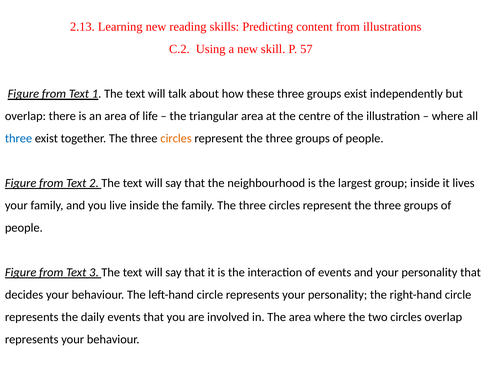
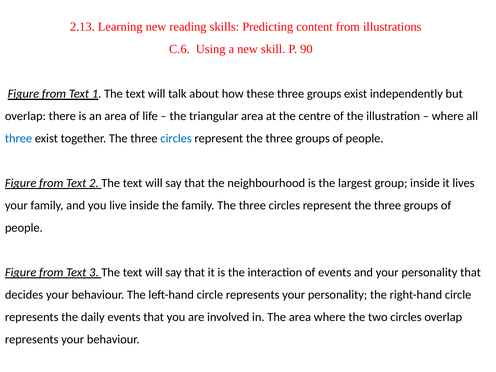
C.2: C.2 -> C.6
57: 57 -> 90
circles at (176, 138) colour: orange -> blue
